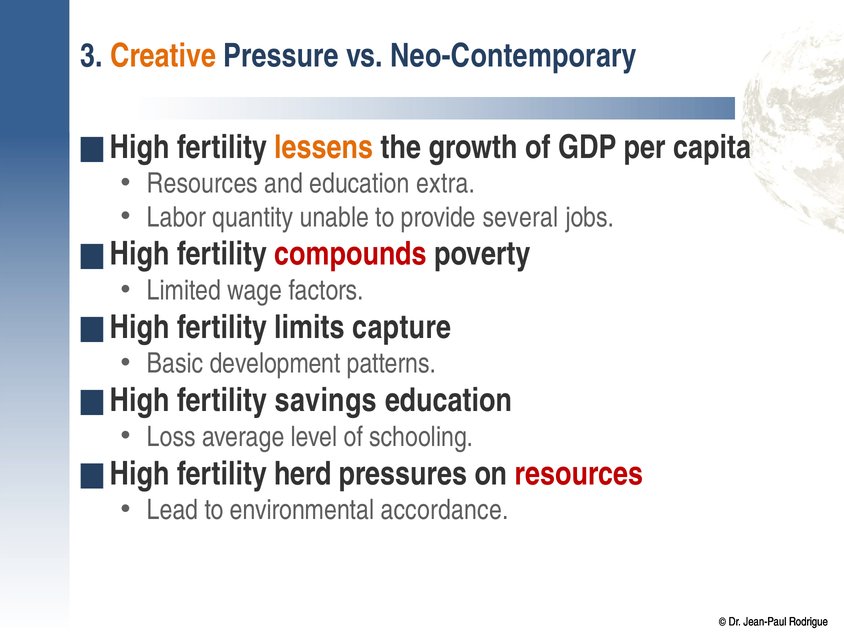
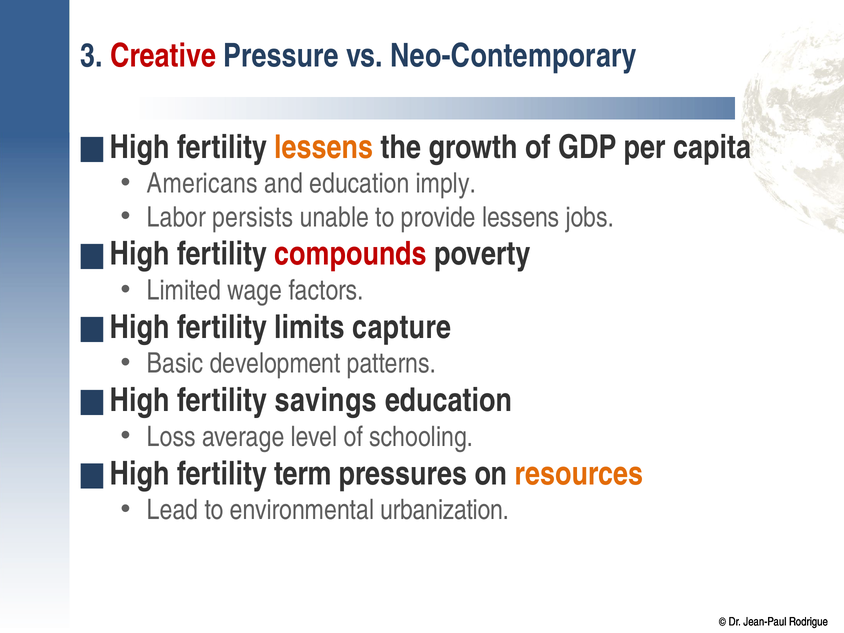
Creative colour: orange -> red
Resources at (202, 184): Resources -> Americans
extra: extra -> imply
quantity: quantity -> persists
provide several: several -> lessens
herd: herd -> term
resources at (579, 474) colour: red -> orange
accordance: accordance -> urbanization
